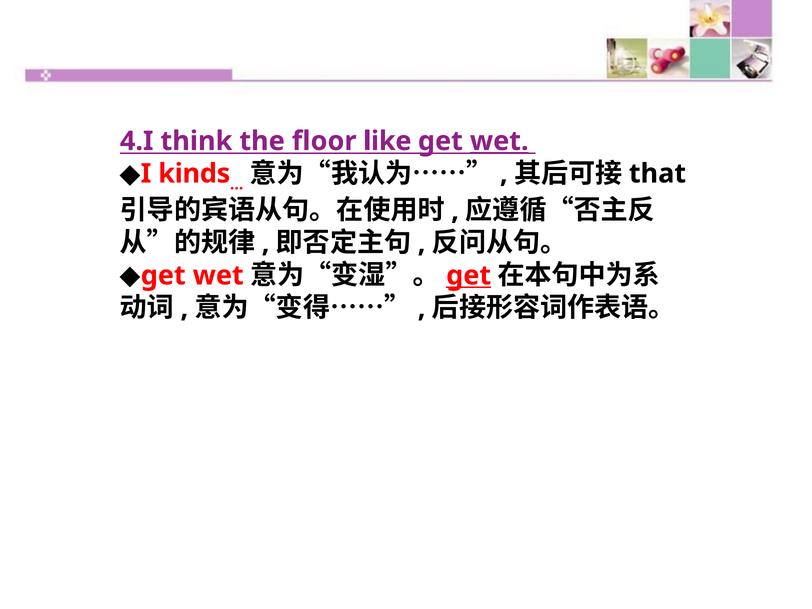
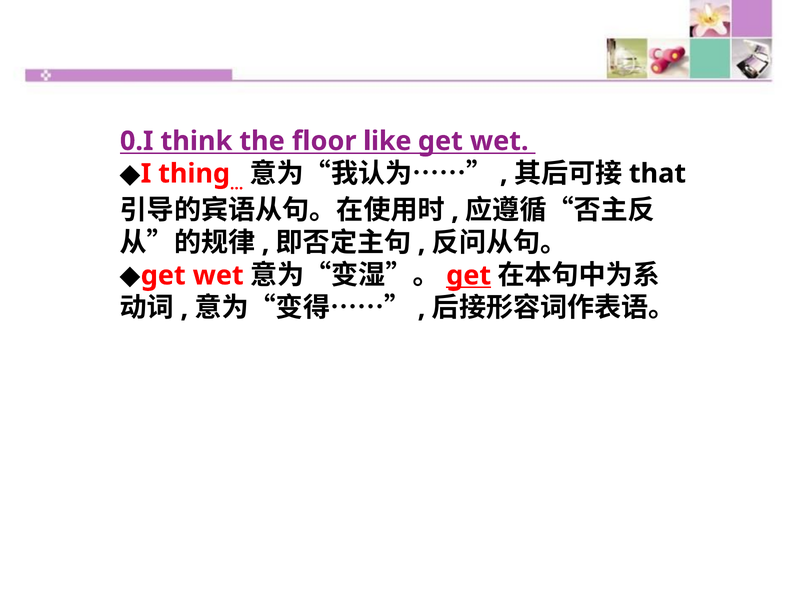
4.I: 4.I -> 0.I
wet at (499, 141) underline: present -> none
kinds: kinds -> thing
